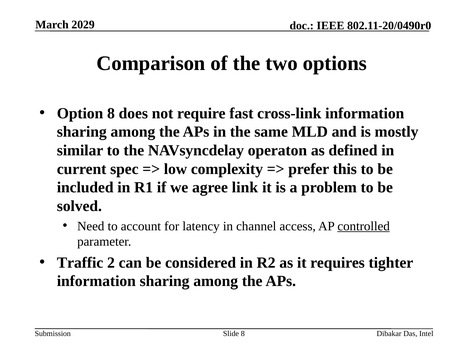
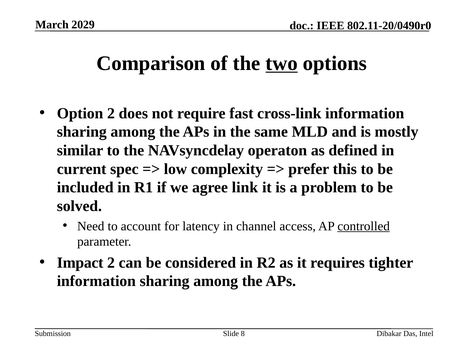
two underline: none -> present
Option 8: 8 -> 2
Traffic: Traffic -> Impact
